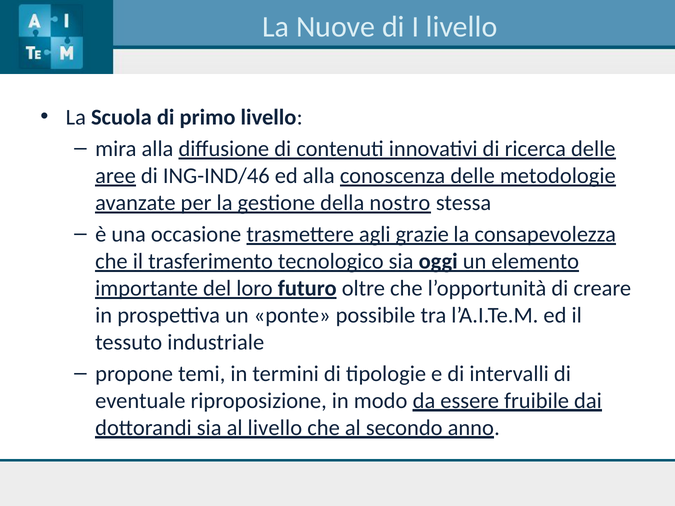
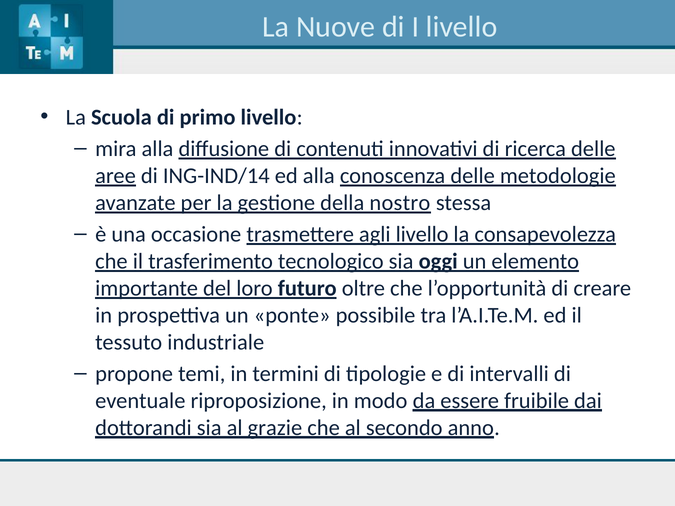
ING-IND/46: ING-IND/46 -> ING-IND/14
agli grazie: grazie -> livello
al livello: livello -> grazie
